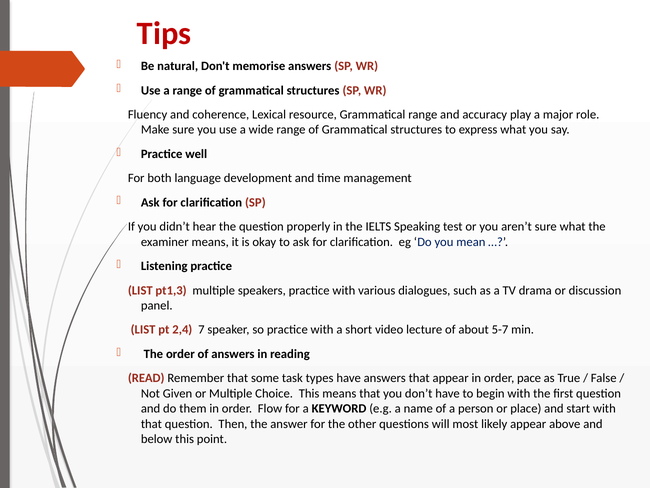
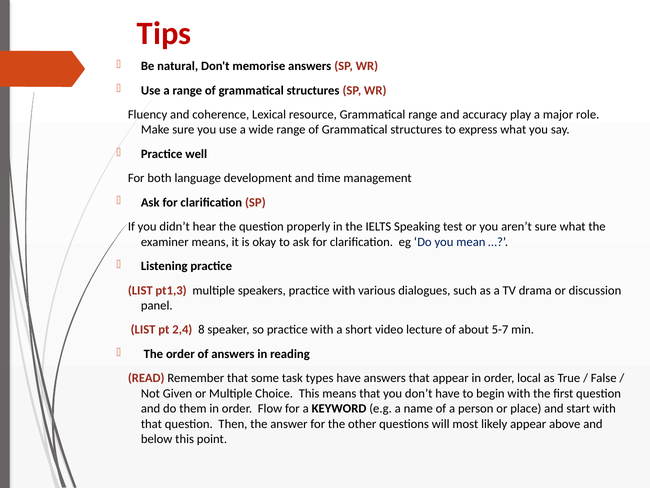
7: 7 -> 8
pace: pace -> local
